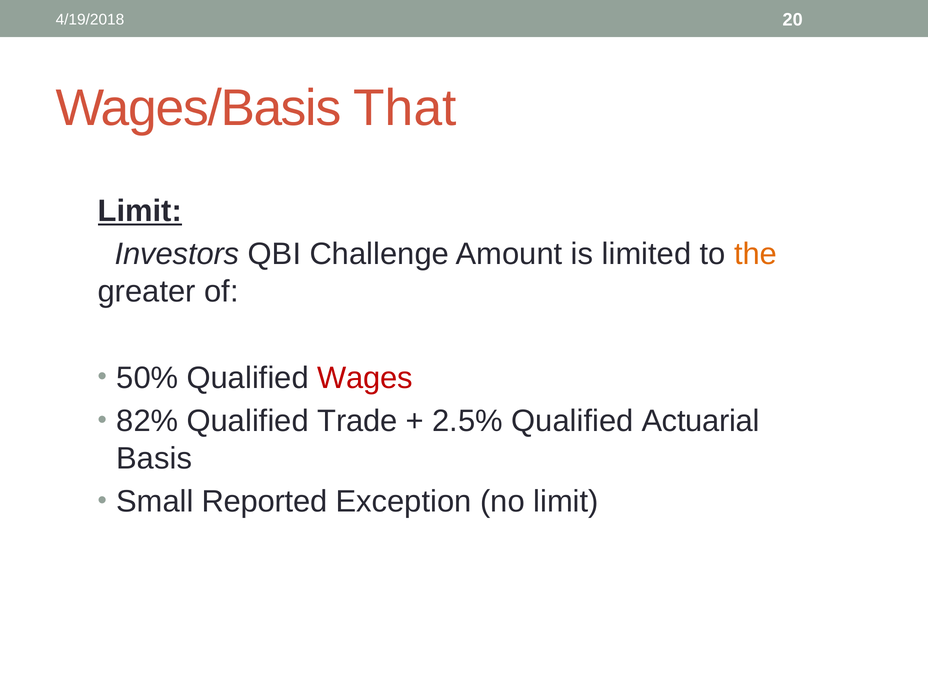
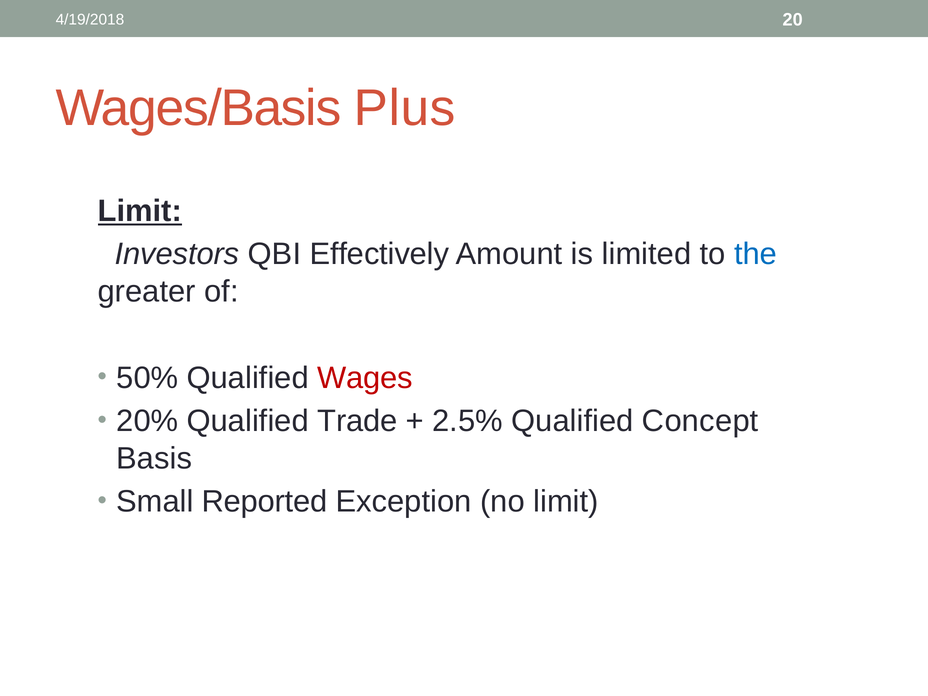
That: That -> Plus
Challenge: Challenge -> Effectively
the colour: orange -> blue
82%: 82% -> 20%
Actuarial: Actuarial -> Concept
